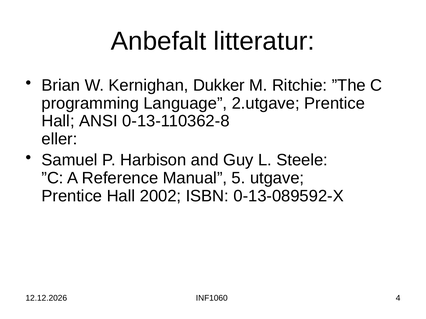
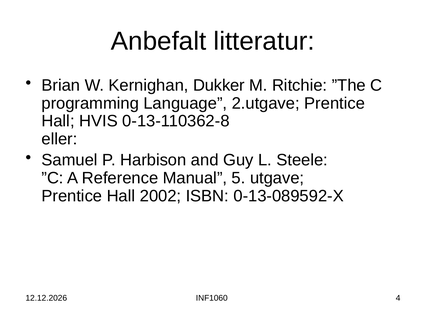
ANSI: ANSI -> HVIS
